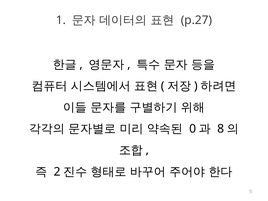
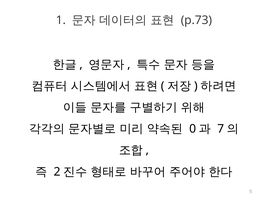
p.27: p.27 -> p.73
8: 8 -> 7
